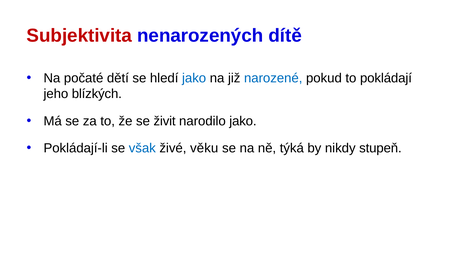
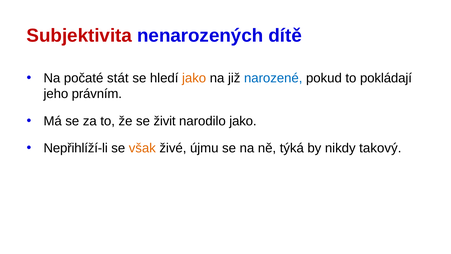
dětí: dětí -> stát
jako at (194, 78) colour: blue -> orange
blízkých: blízkých -> právním
Pokládají-li: Pokládají-li -> Nepřihlíží-li
však colour: blue -> orange
věku: věku -> újmu
stupeň: stupeň -> takový
